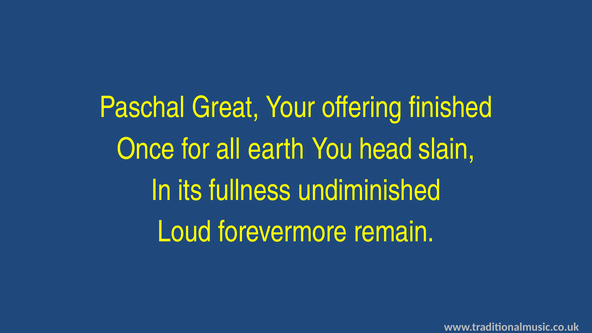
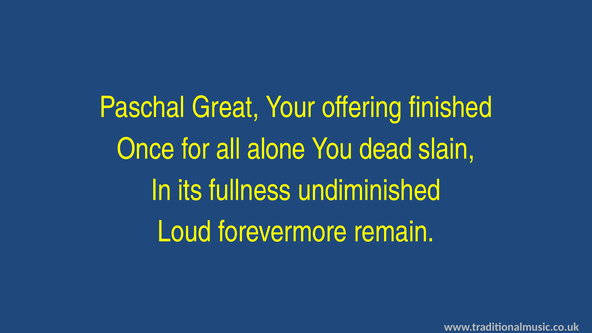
earth: earth -> alone
head: head -> dead
